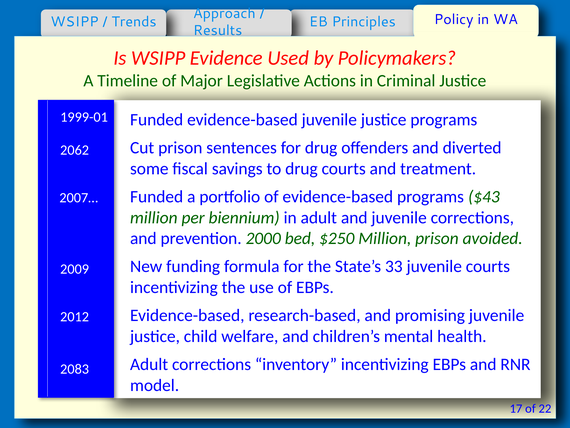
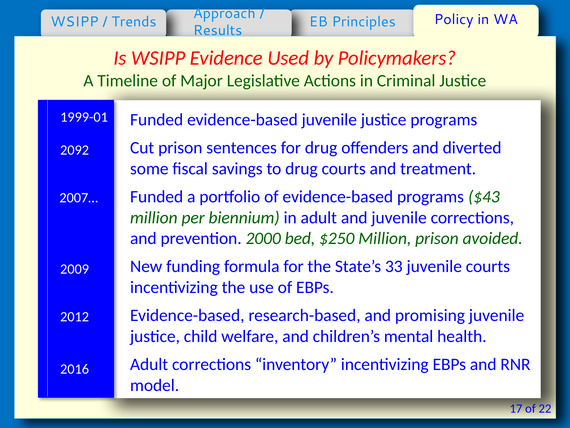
2062: 2062 -> 2092
2083: 2083 -> 2016
